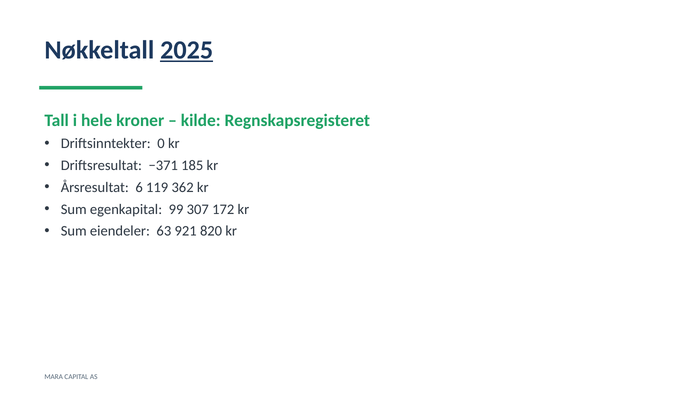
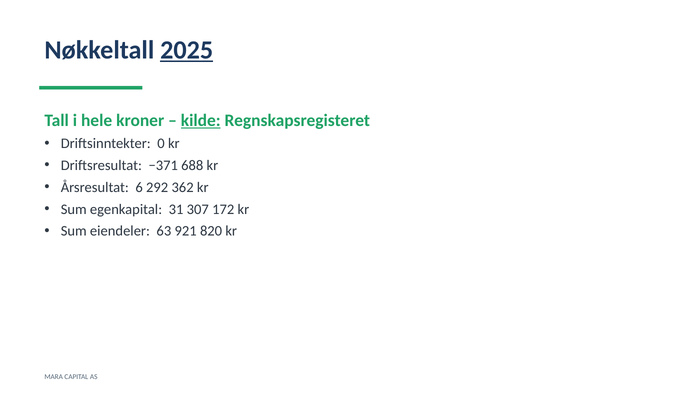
kilde underline: none -> present
185: 185 -> 688
119: 119 -> 292
99: 99 -> 31
